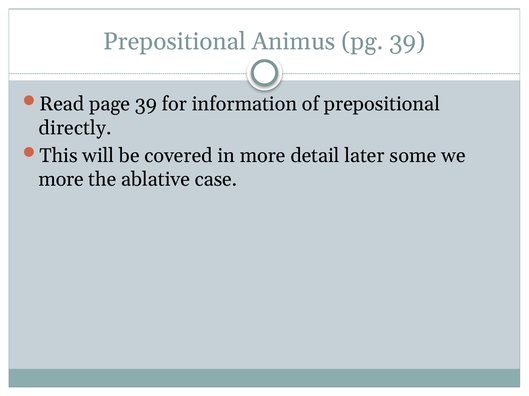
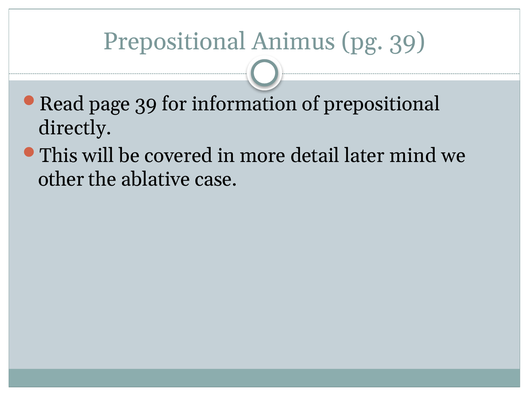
some: some -> mind
more at (61, 180): more -> other
